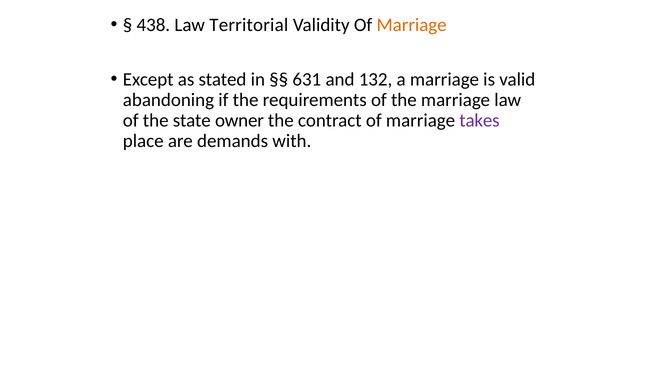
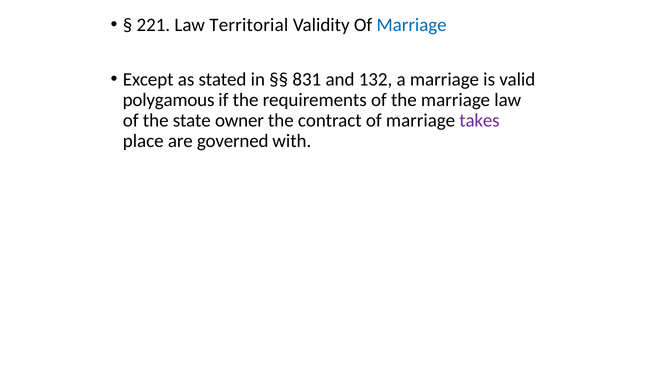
438: 438 -> 221
Marriage at (412, 25) colour: orange -> blue
631: 631 -> 831
abandoning: abandoning -> polygamous
demands: demands -> governed
